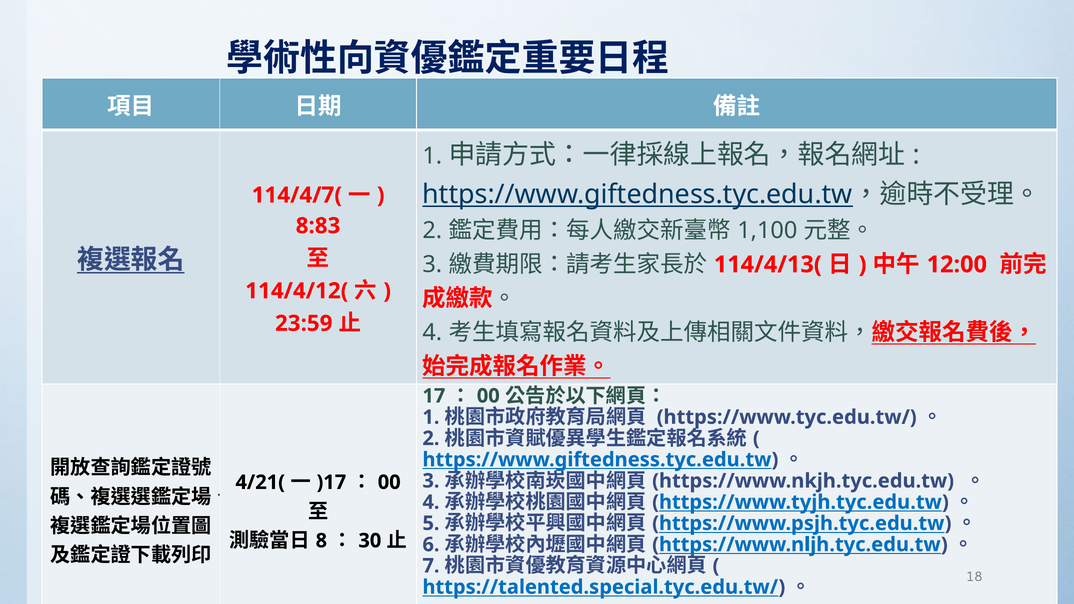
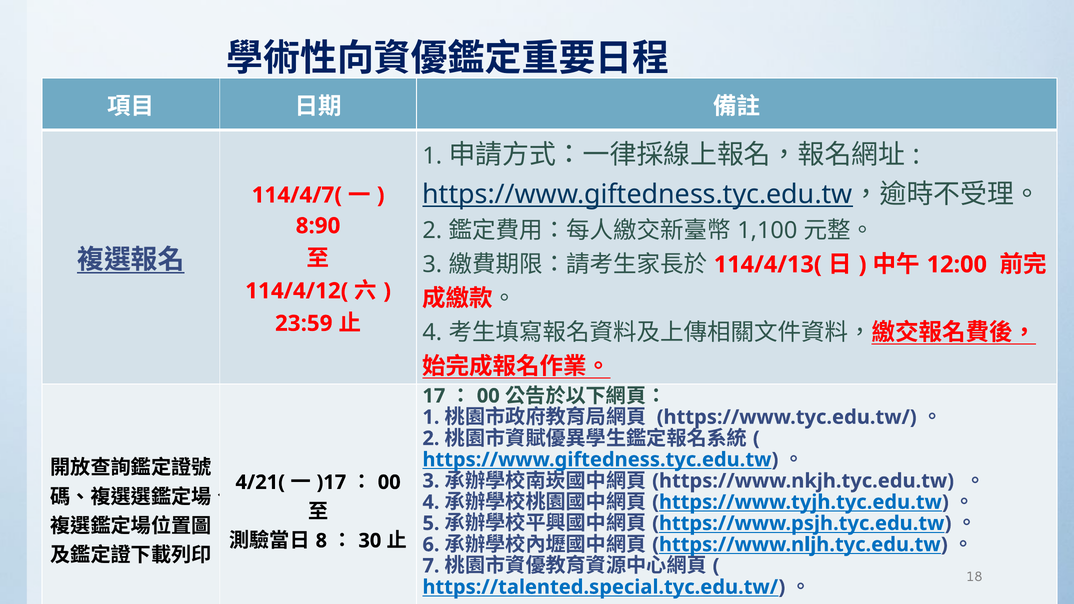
8:83: 8:83 -> 8:90
